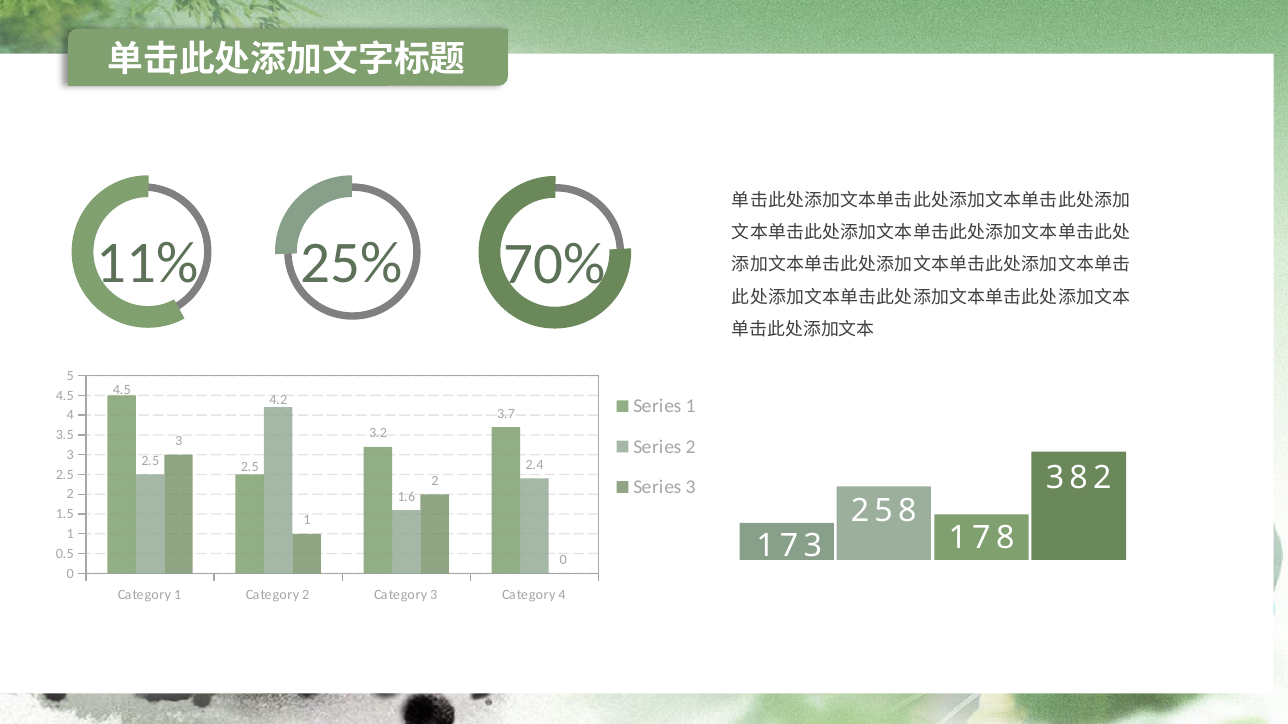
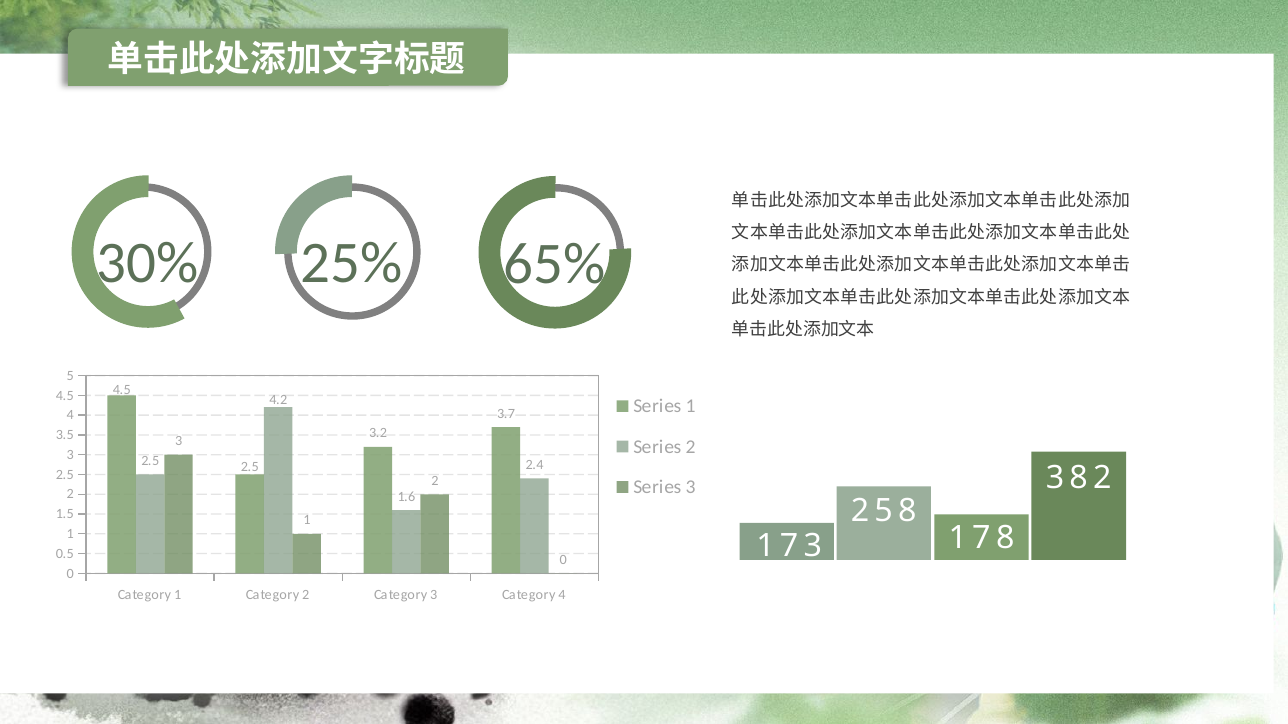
11%: 11% -> 30%
70%: 70% -> 65%
